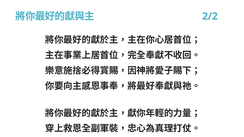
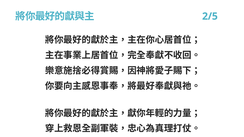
2/2: 2/2 -> 2/5
